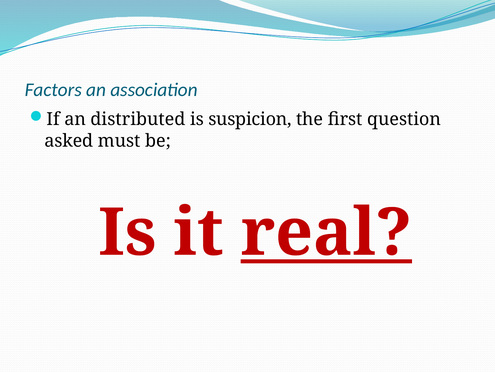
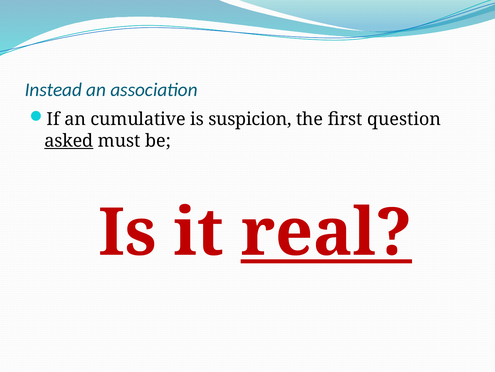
Factors: Factors -> Instead
distributed: distributed -> cumulative
asked underline: none -> present
